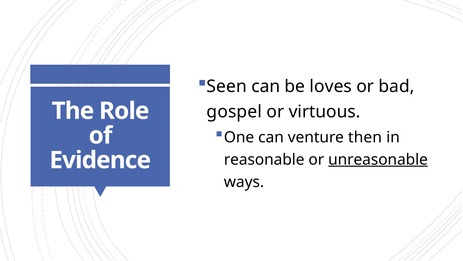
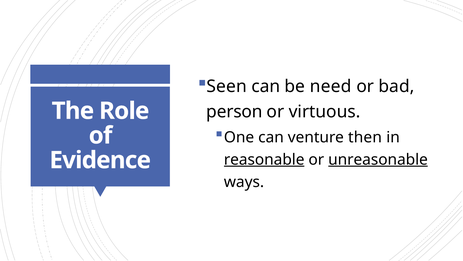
loves: loves -> need
gospel: gospel -> person
reasonable underline: none -> present
